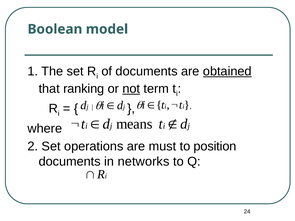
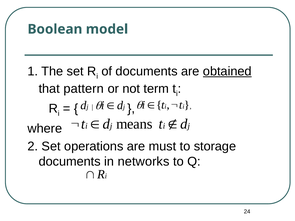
ranking: ranking -> pattern
not underline: present -> none
position: position -> storage
